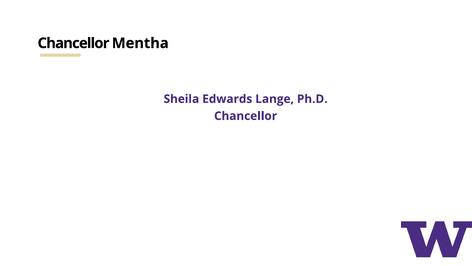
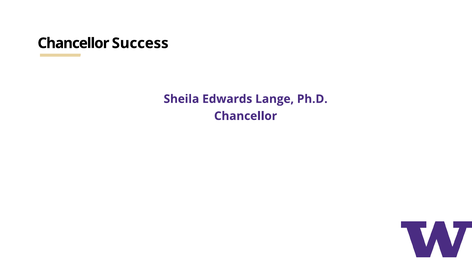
Mentha: Mentha -> Success
